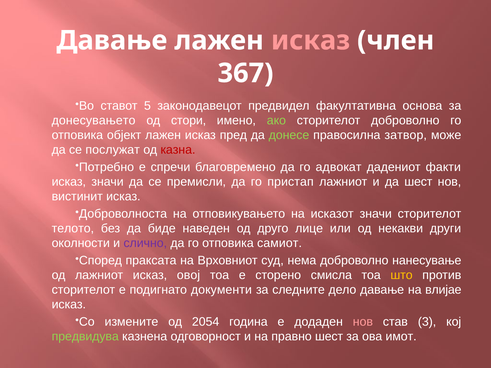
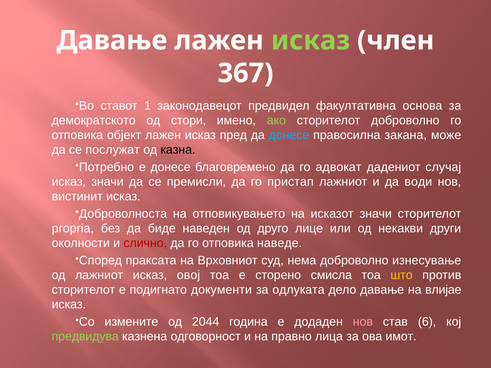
исказ at (311, 41) colour: pink -> light green
5: 5 -> 1
донесувањето: донесувањето -> демократското
донесе at (289, 135) colour: light green -> light blue
затвор: затвор -> закана
казна colour: red -> black
е спречи: спречи -> донесе
факти: факти -> случај
да шест: шест -> води
телото: телото -> propria
слично colour: purple -> red
самиот: самиот -> наведе
нанесување: нанесување -> изнесување
следните: следните -> одлуката
2054: 2054 -> 2044
3: 3 -> 6
правно шест: шест -> лица
